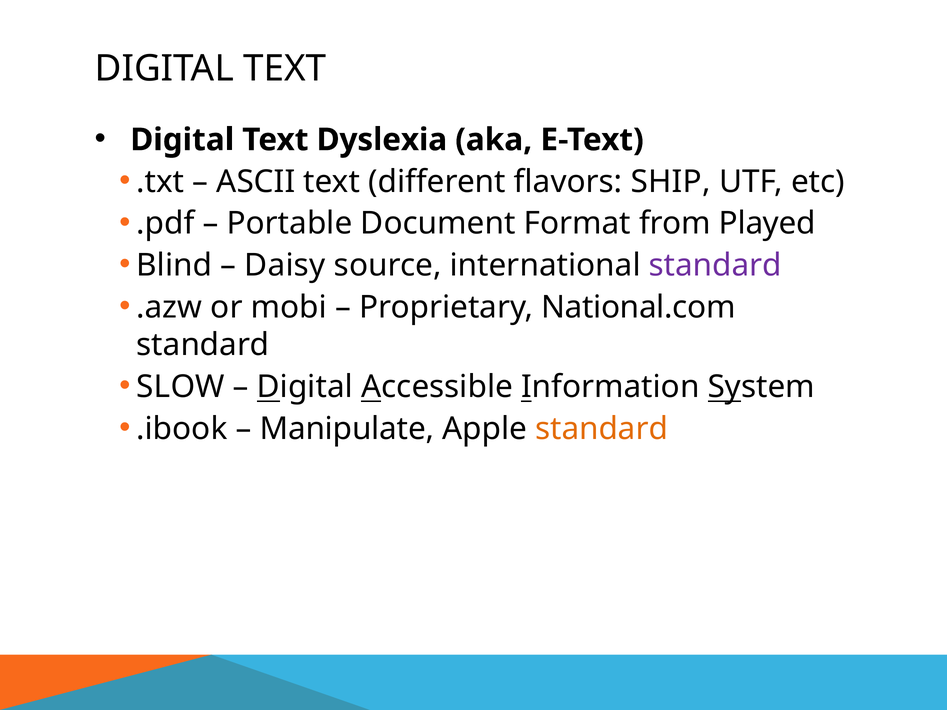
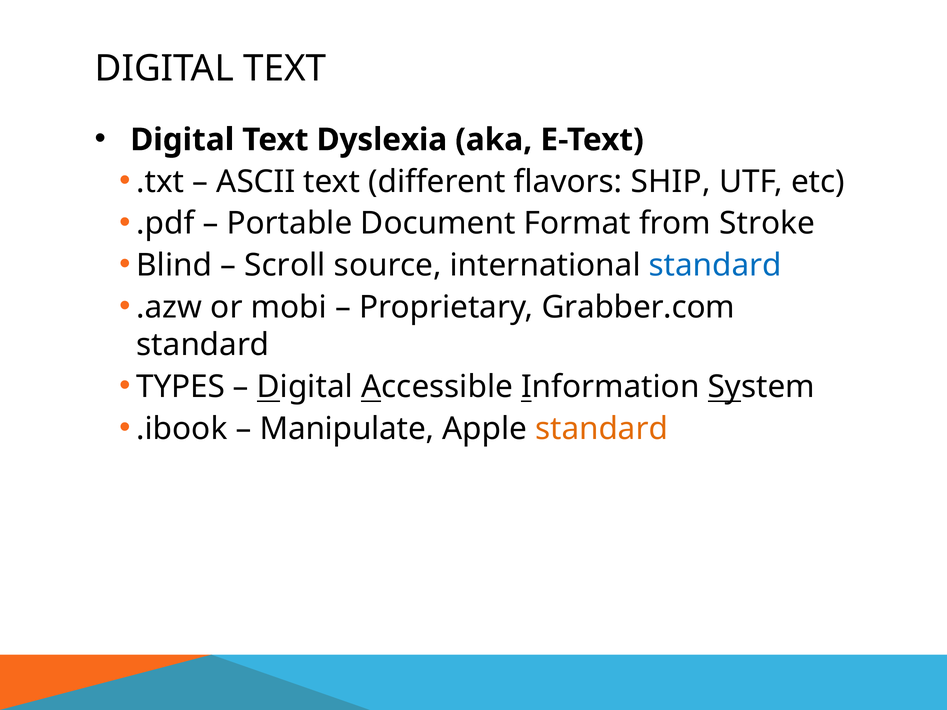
Played: Played -> Stroke
Daisy: Daisy -> Scroll
standard at (715, 265) colour: purple -> blue
National.com: National.com -> Grabber.com
SLOW: SLOW -> TYPES
